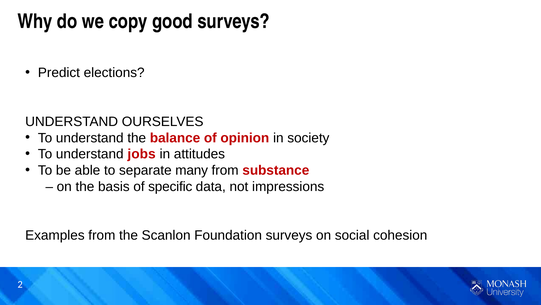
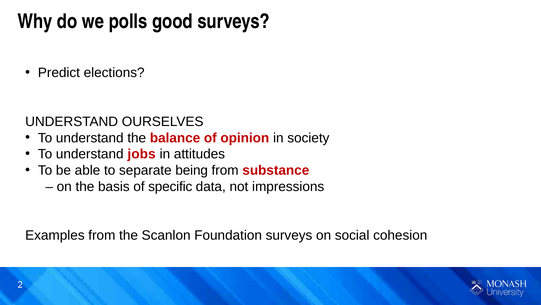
copy: copy -> polls
many: many -> being
